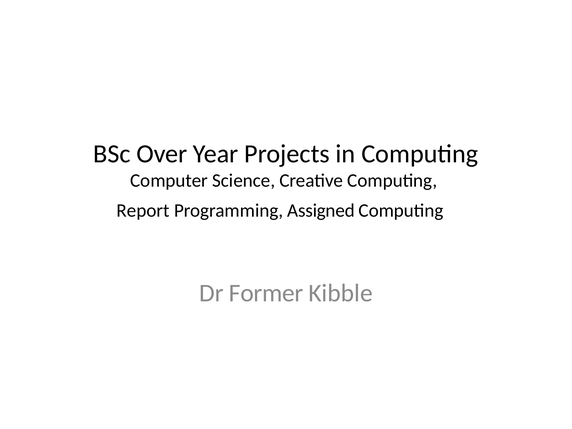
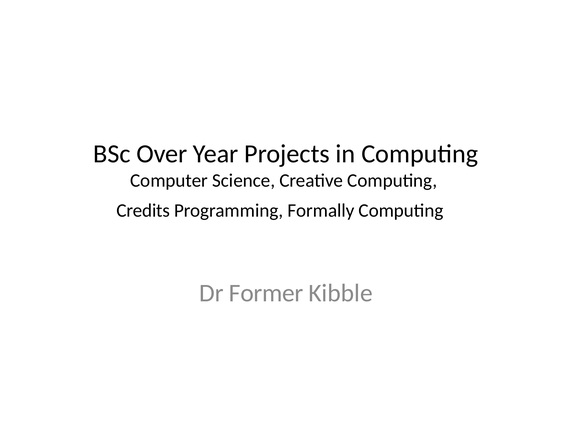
Report: Report -> Credits
Assigned: Assigned -> Formally
